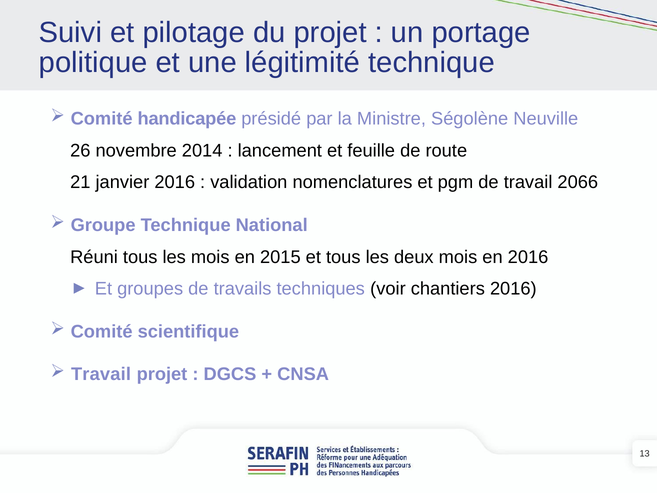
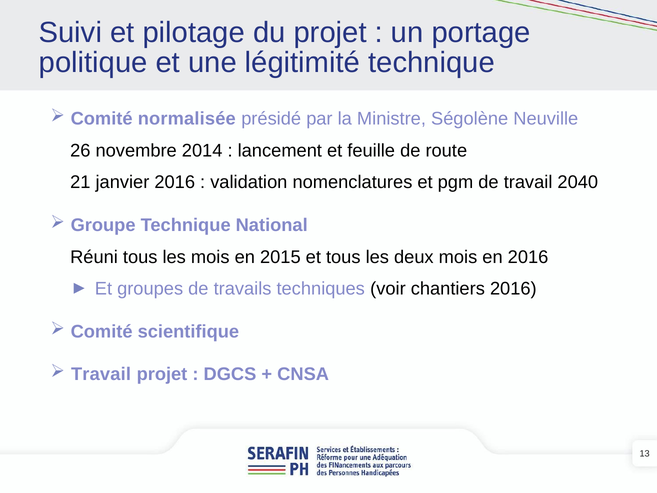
handicapée: handicapée -> normalisée
2066: 2066 -> 2040
